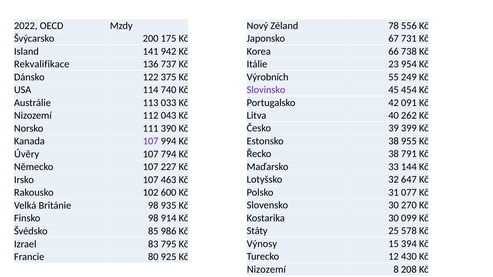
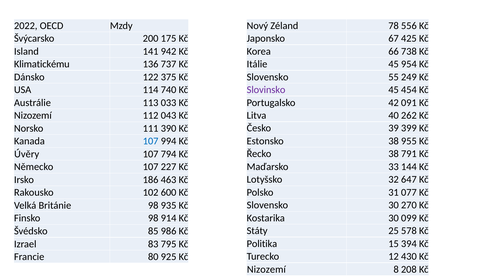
731: 731 -> 425
Itálie 23: 23 -> 45
Rekvalifikace: Rekvalifikace -> Klimatickému
Výrobních at (268, 77): Výrobních -> Slovensko
107 at (151, 141) colour: purple -> blue
Irsko 107: 107 -> 186
Výnosy: Výnosy -> Politika
